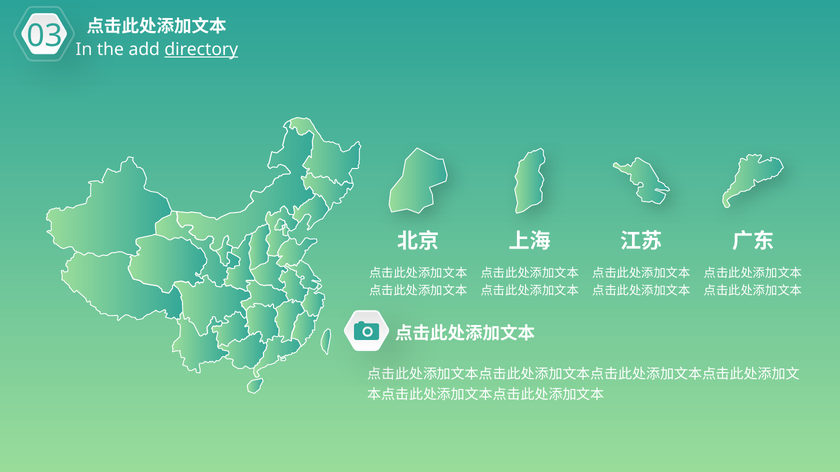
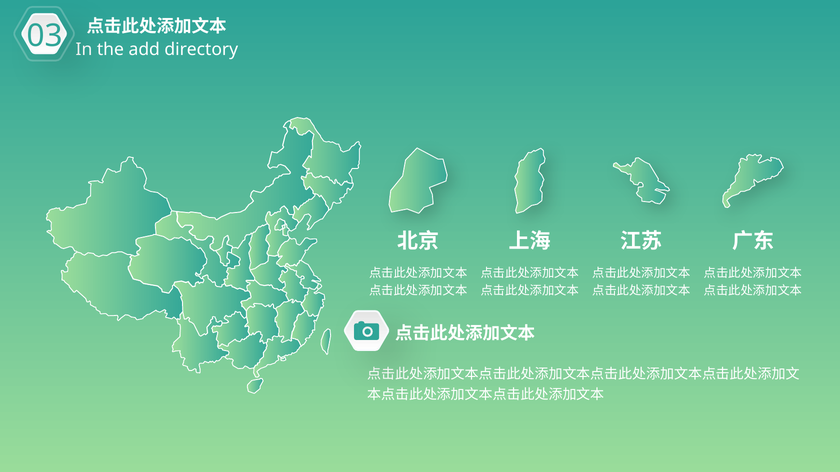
directory underline: present -> none
